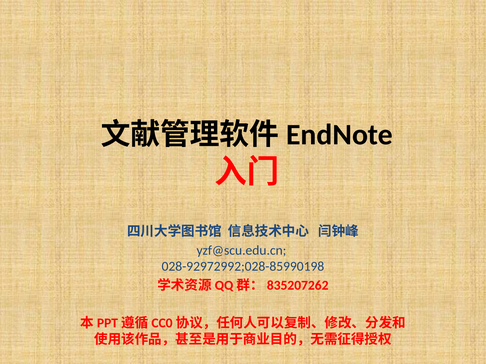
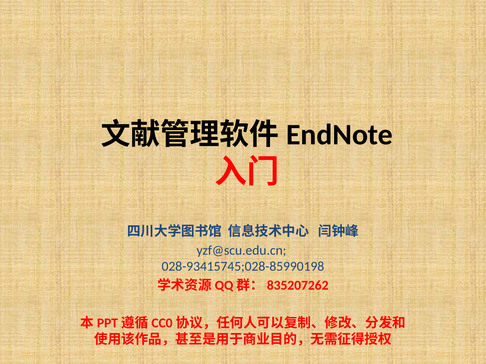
028-92972992;028-85990198: 028-92972992;028-85990198 -> 028-93415745;028-85990198
